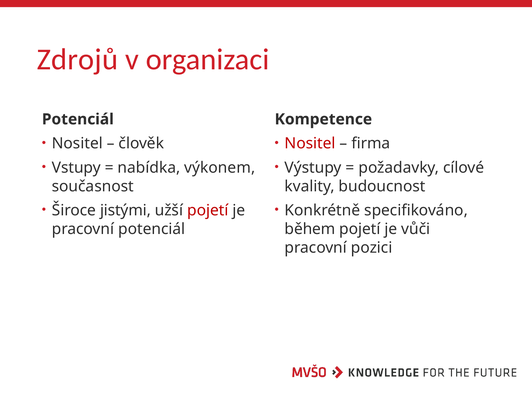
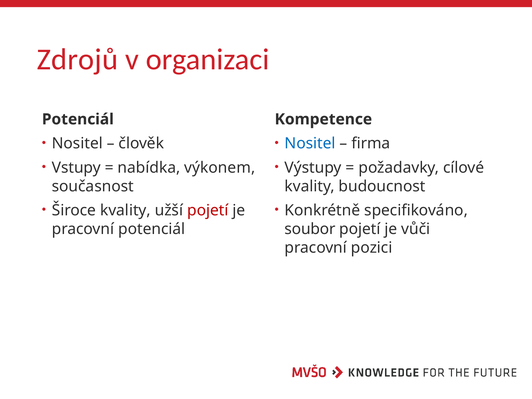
Nositel at (310, 143) colour: red -> blue
Široce jistými: jistými -> kvality
během: během -> soubor
